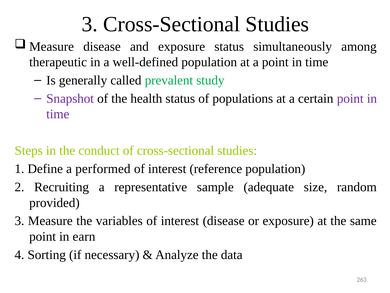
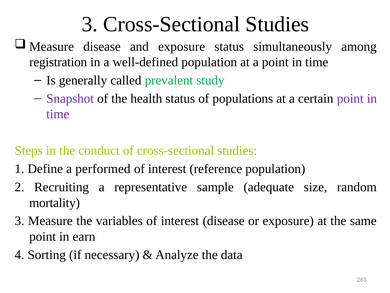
therapeutic: therapeutic -> registration
provided: provided -> mortality
